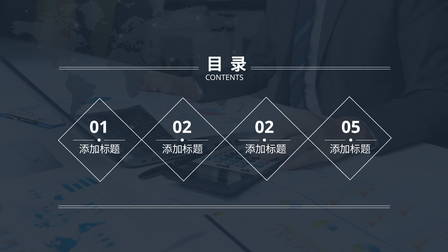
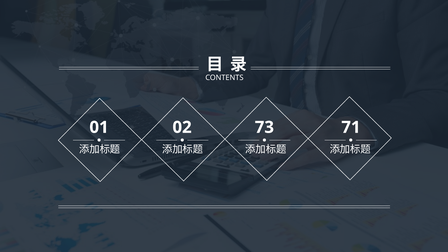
01 02: 02 -> 73
05: 05 -> 71
